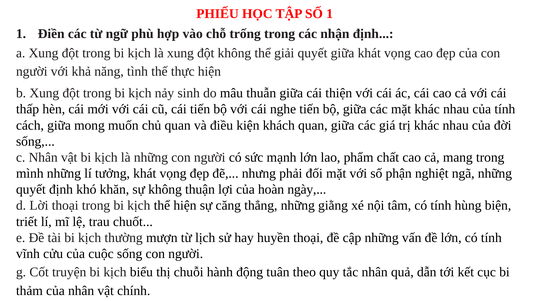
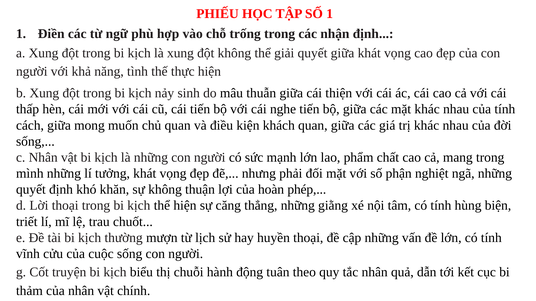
ngày: ngày -> phép
